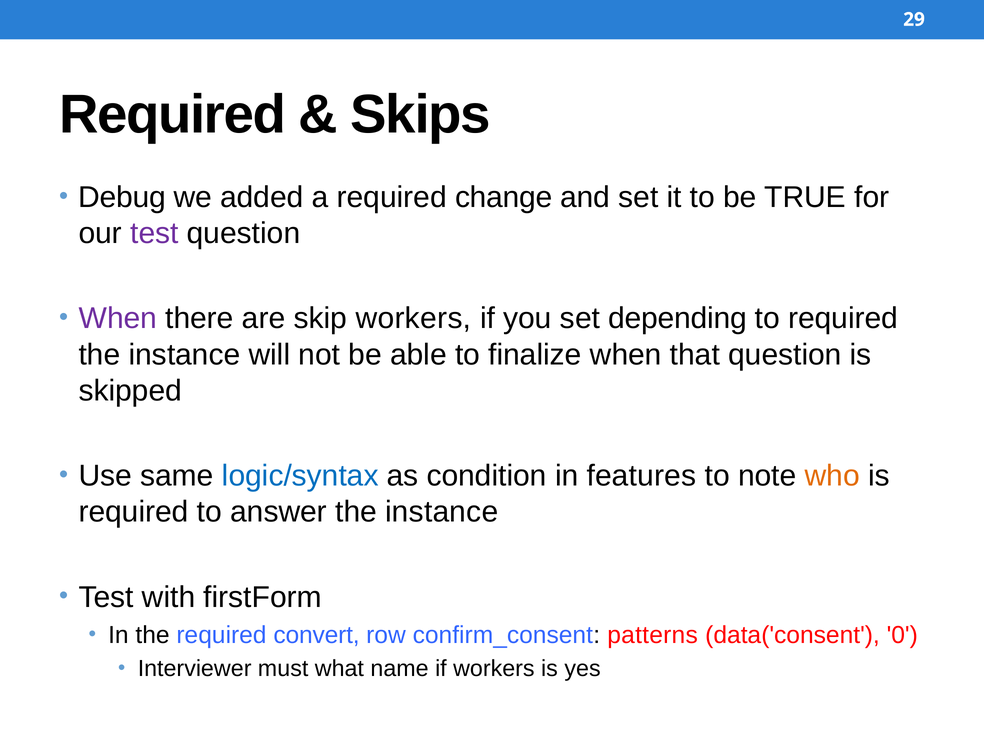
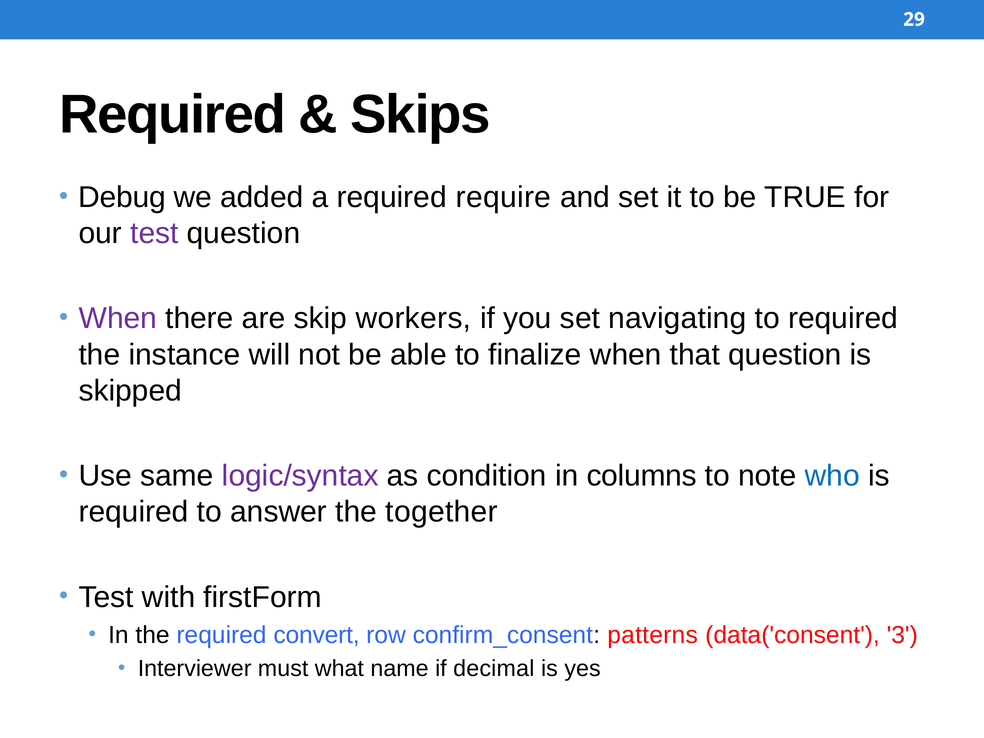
change: change -> require
depending: depending -> navigating
logic/syntax colour: blue -> purple
features: features -> columns
who colour: orange -> blue
answer the instance: instance -> together
0: 0 -> 3
if workers: workers -> decimal
